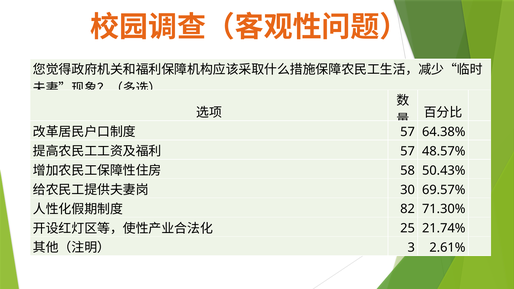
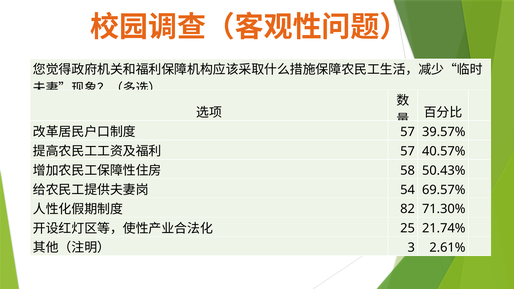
64.38%: 64.38% -> 39.57%
48.57%: 48.57% -> 40.57%
30: 30 -> 54
